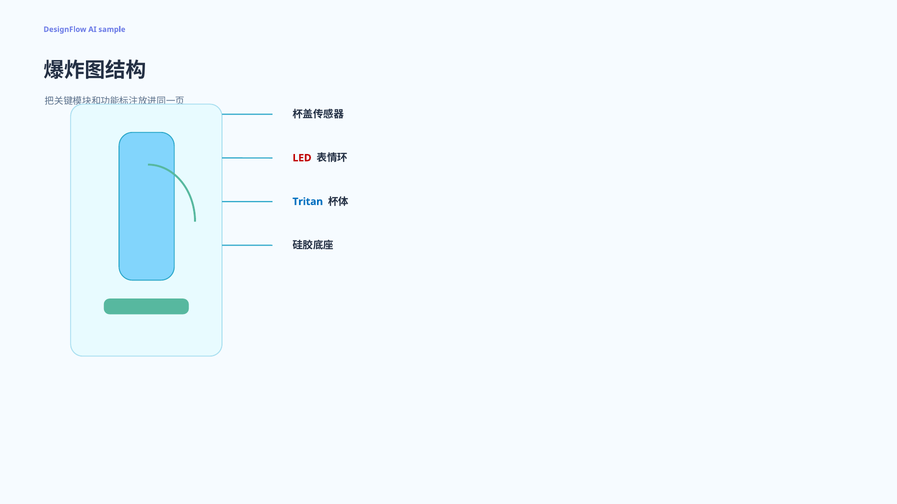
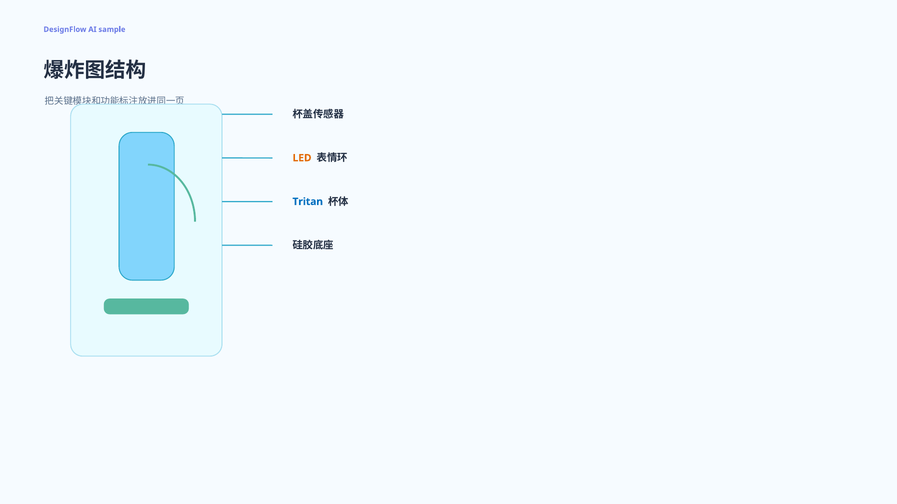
LED colour: red -> orange
